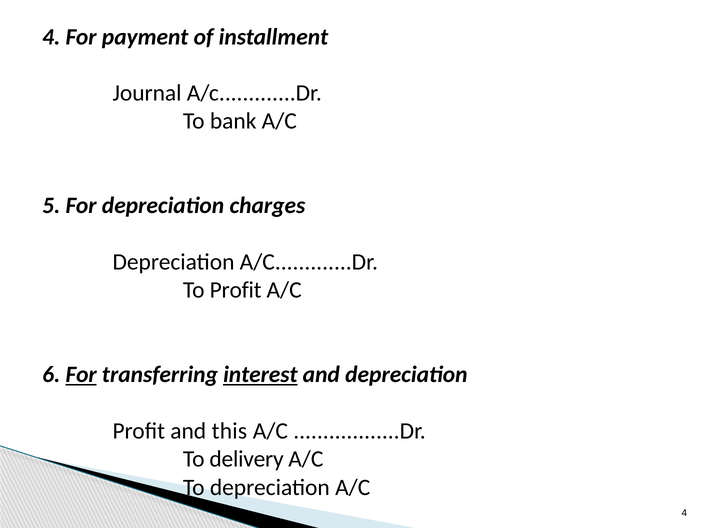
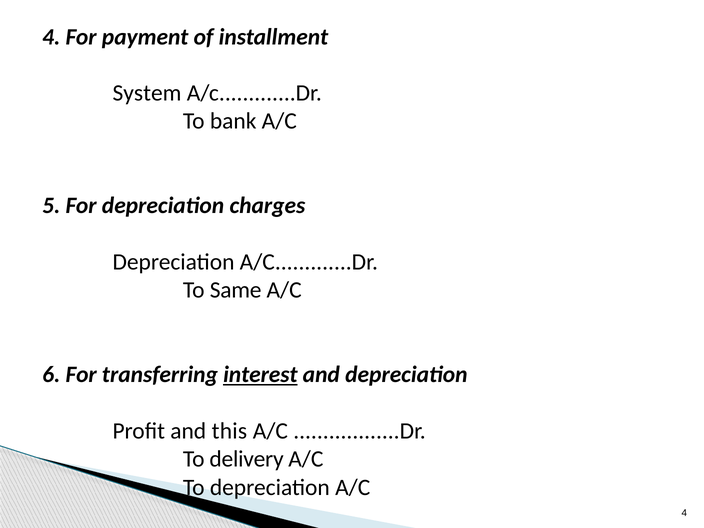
Journal: Journal -> System
To Profit: Profit -> Same
For at (81, 375) underline: present -> none
